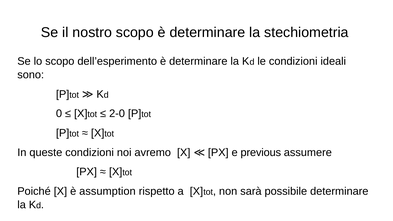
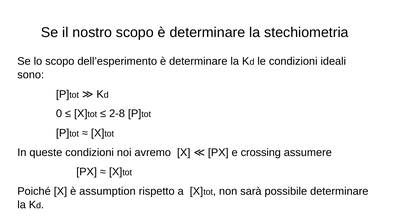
2-0: 2-0 -> 2-8
previous: previous -> crossing
